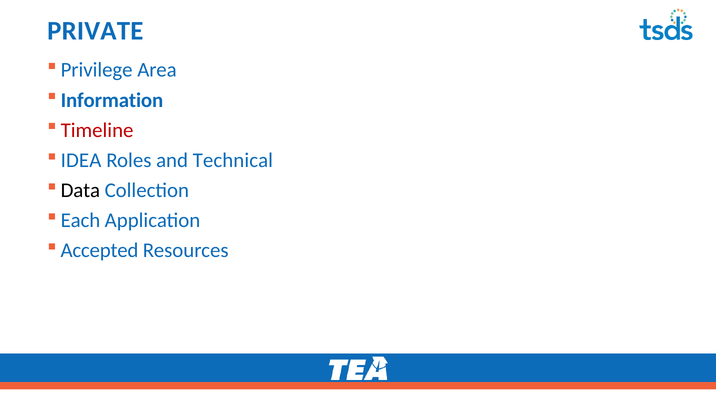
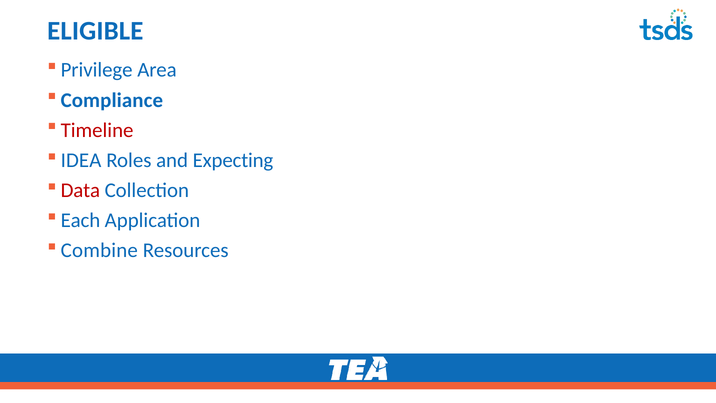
PRIVATE: PRIVATE -> ELIGIBLE
Information: Information -> Compliance
Technical: Technical -> Expecting
Data colour: black -> red
Accepted: Accepted -> Combine
